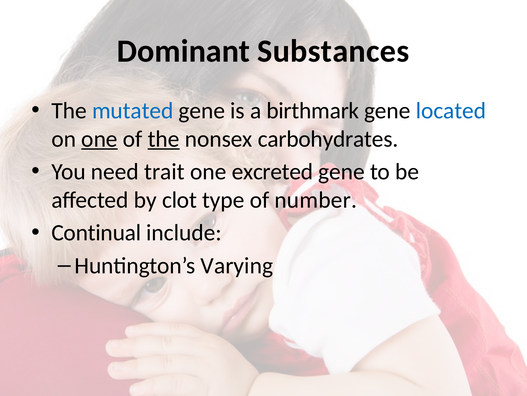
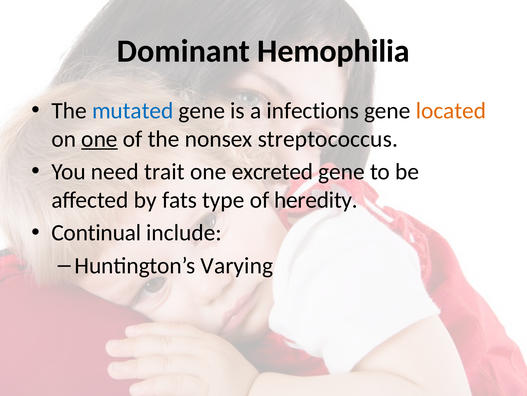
Substances: Substances -> Hemophilia
birthmark: birthmark -> infections
located colour: blue -> orange
the at (164, 139) underline: present -> none
carbohydrates: carbohydrates -> streptococcus
clot: clot -> fats
number: number -> heredity
